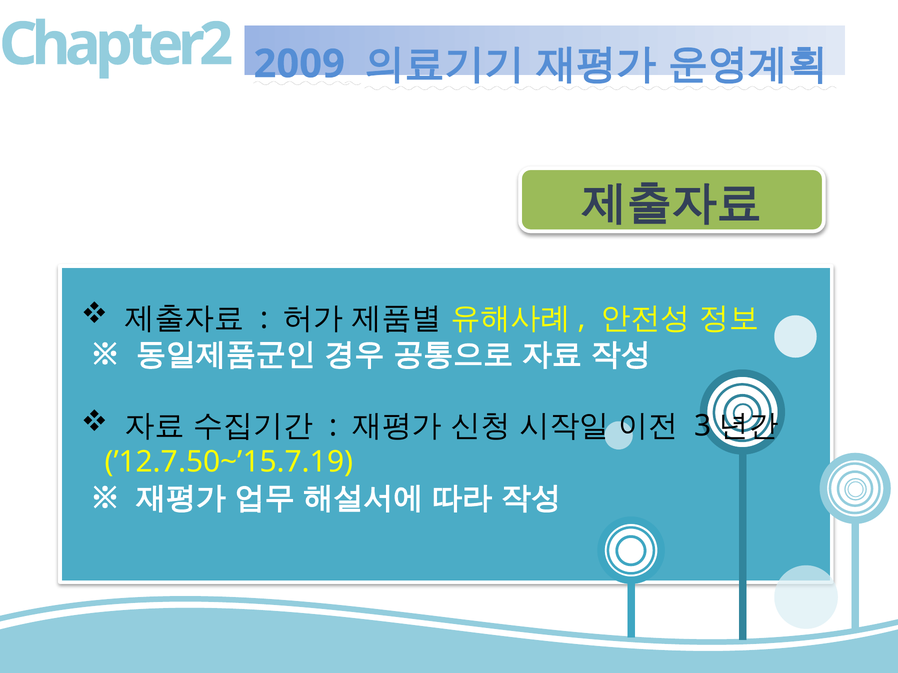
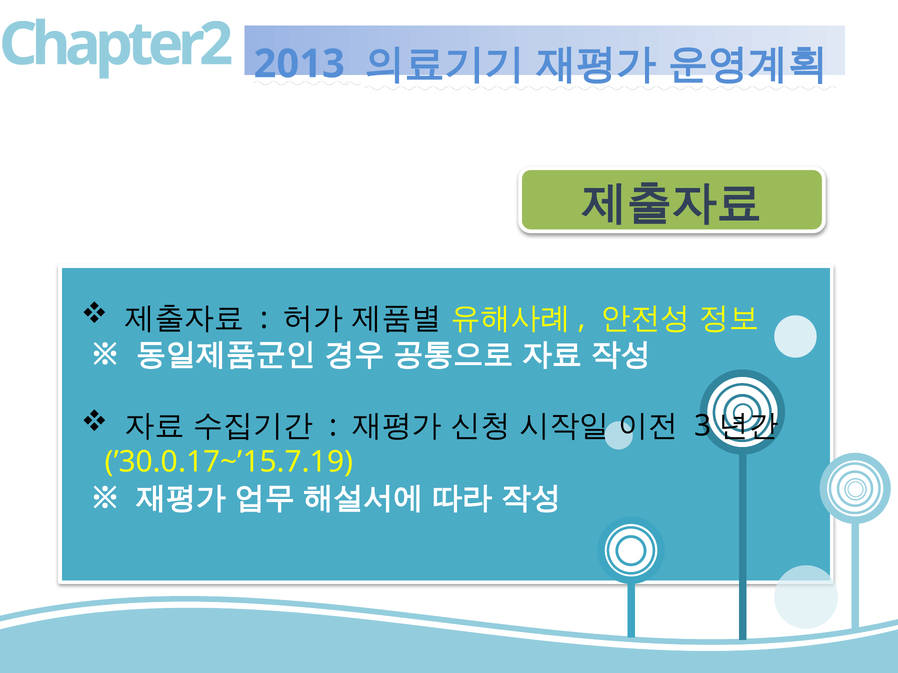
2009: 2009 -> 2013
’12.7.50~’15.7.19: ’12.7.50~’15.7.19 -> ’30.0.17~’15.7.19
